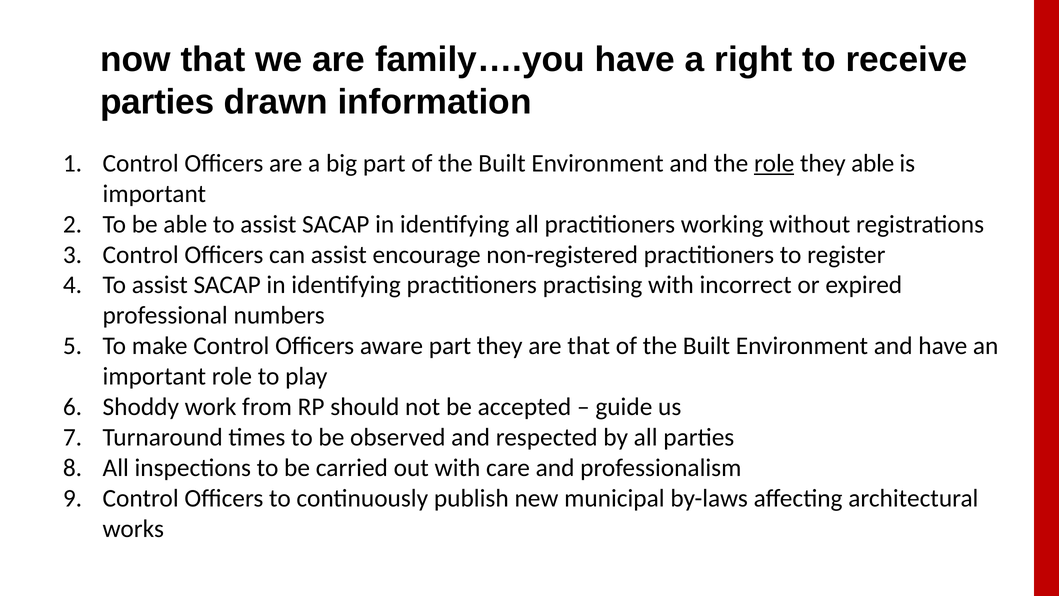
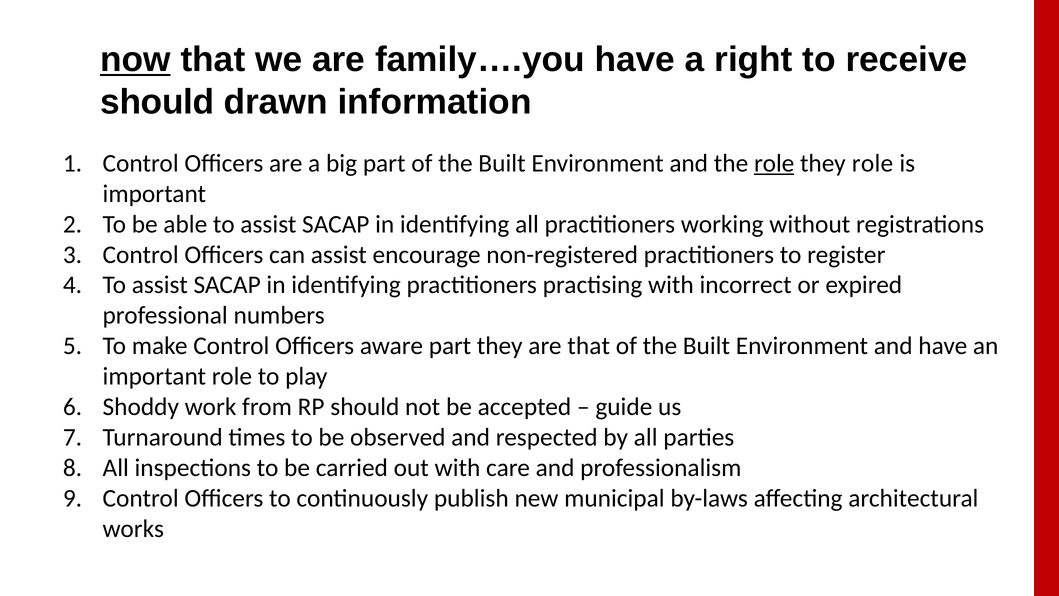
now underline: none -> present
parties at (157, 102): parties -> should
they able: able -> role
